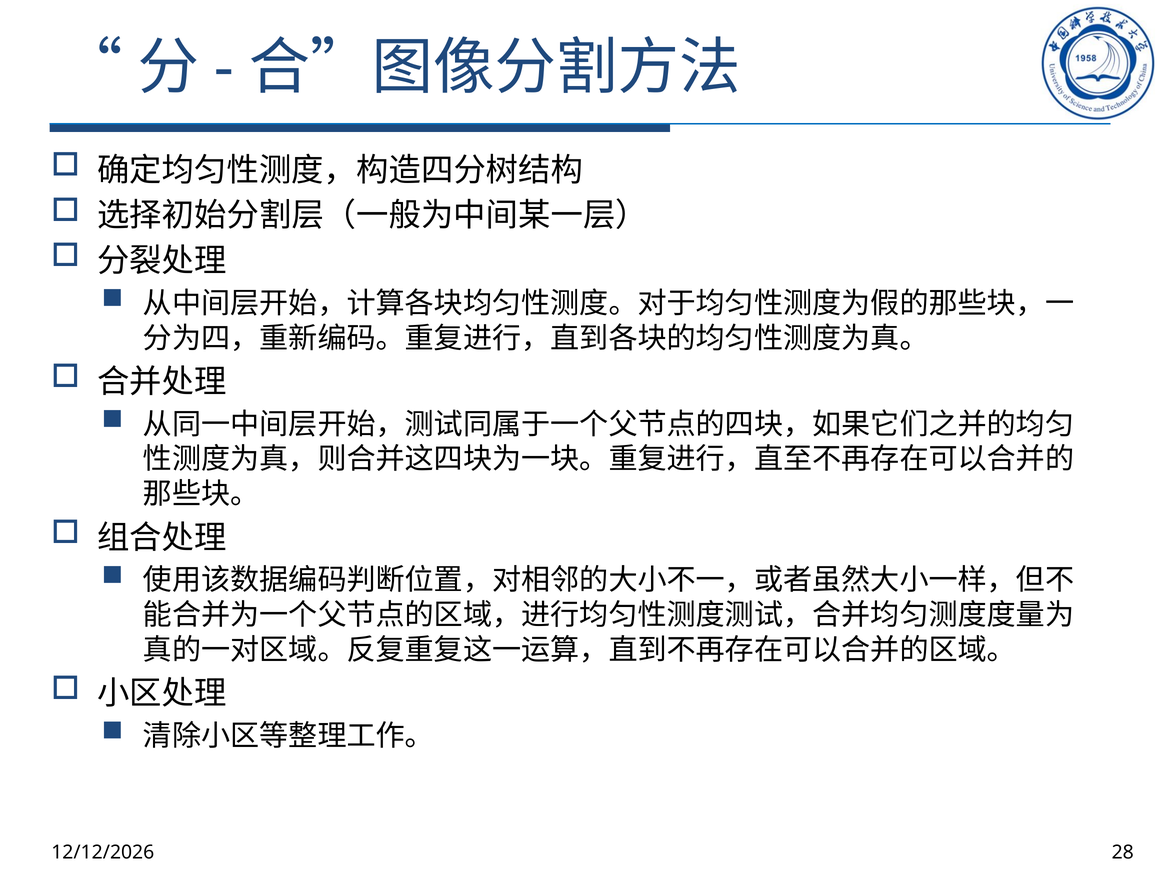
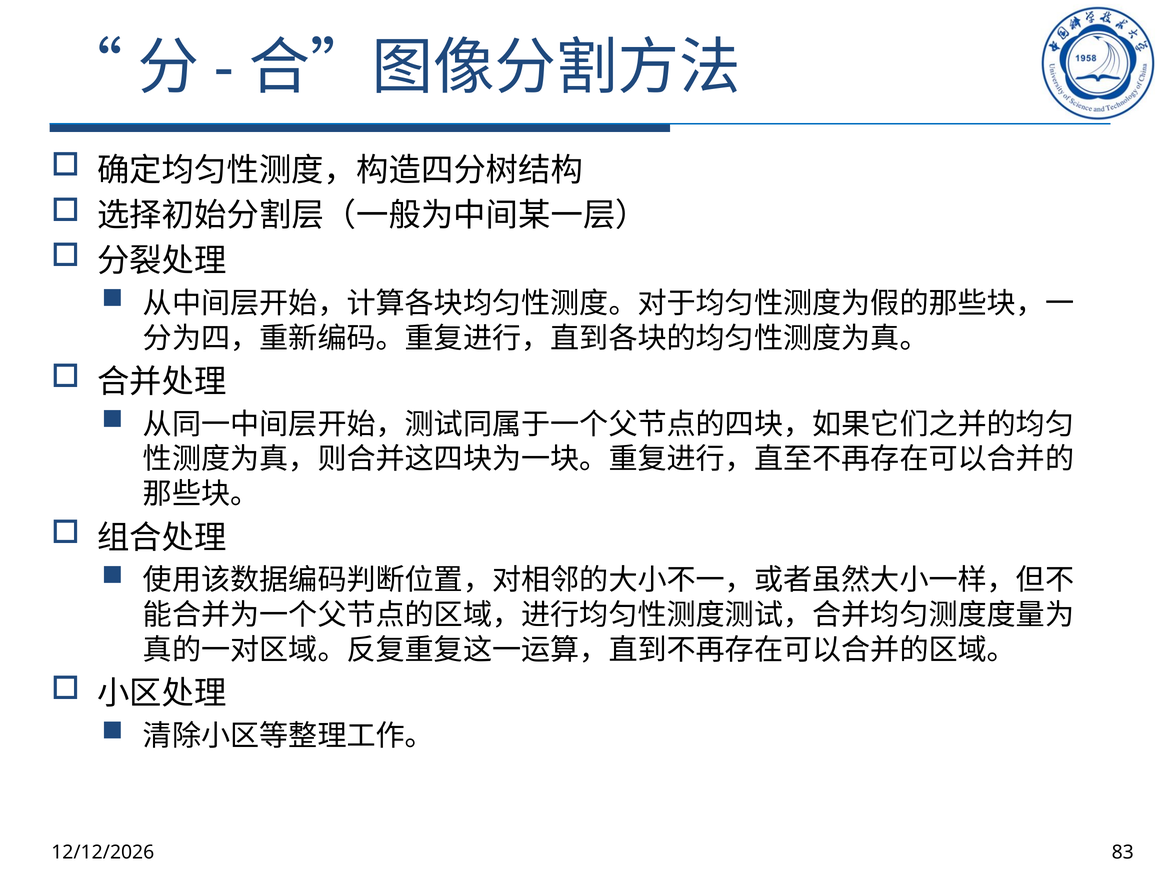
28: 28 -> 83
